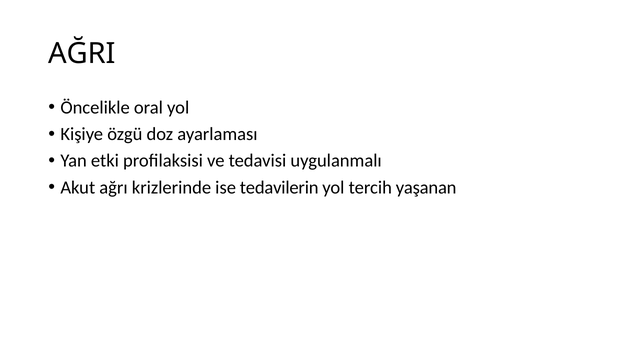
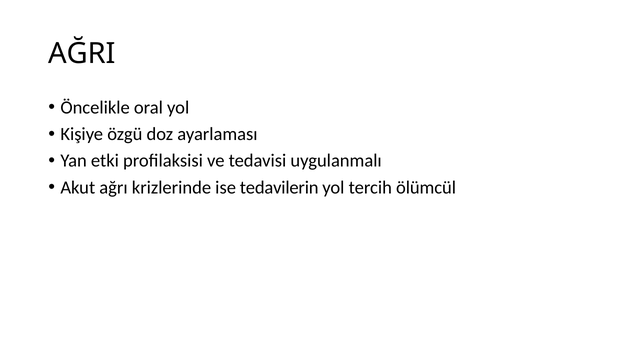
yaşanan: yaşanan -> ölümcül
